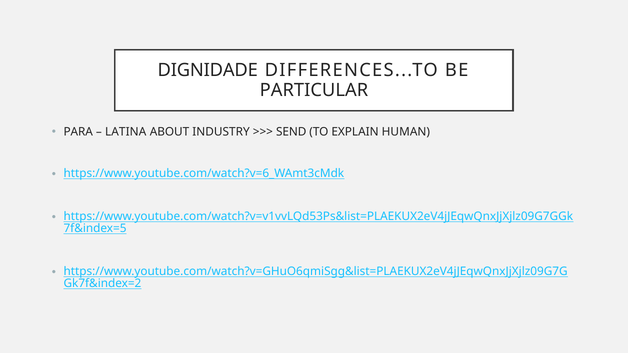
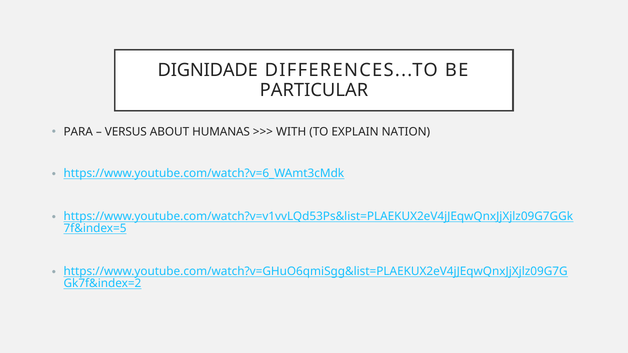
LATINA: LATINA -> VERSUS
INDUSTRY: INDUSTRY -> HUMANAS
SEND: SEND -> WITH
HUMAN: HUMAN -> NATION
